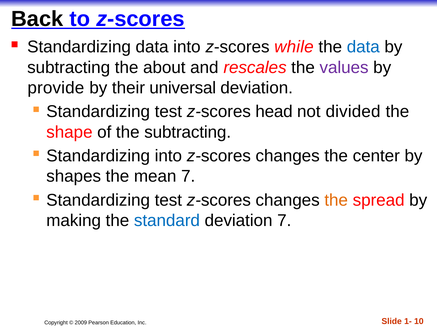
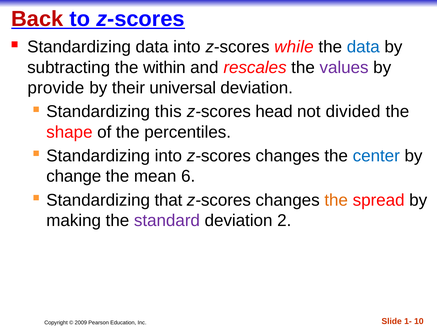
Back colour: black -> red
about: about -> within
test at (168, 112): test -> this
the subtracting: subtracting -> percentiles
center colour: black -> blue
shapes: shapes -> change
mean 7: 7 -> 6
test at (168, 200): test -> that
standard colour: blue -> purple
deviation 7: 7 -> 2
